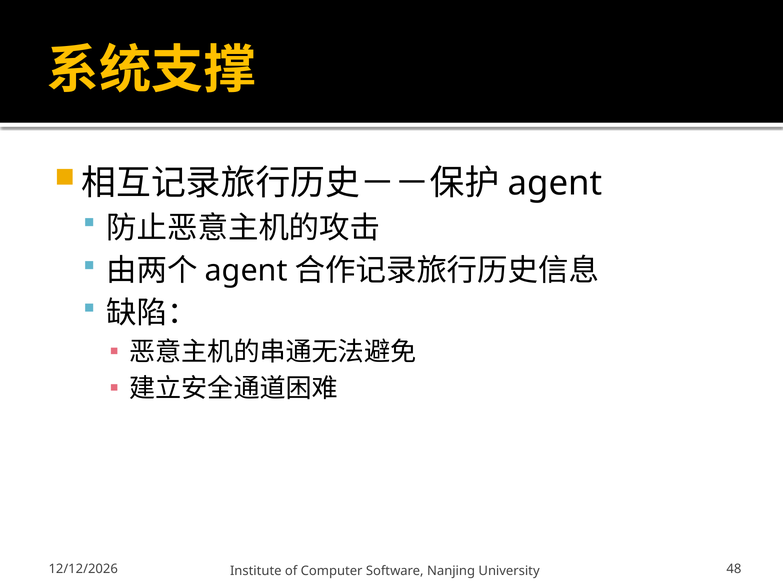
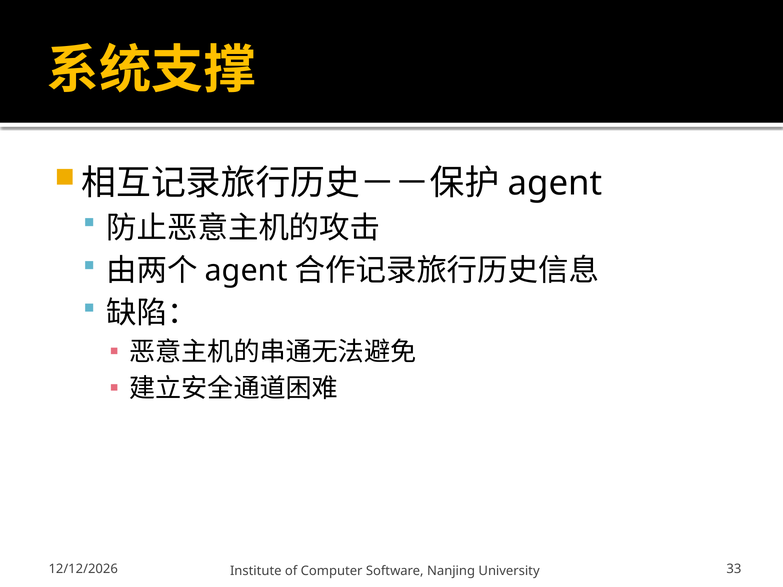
48: 48 -> 33
